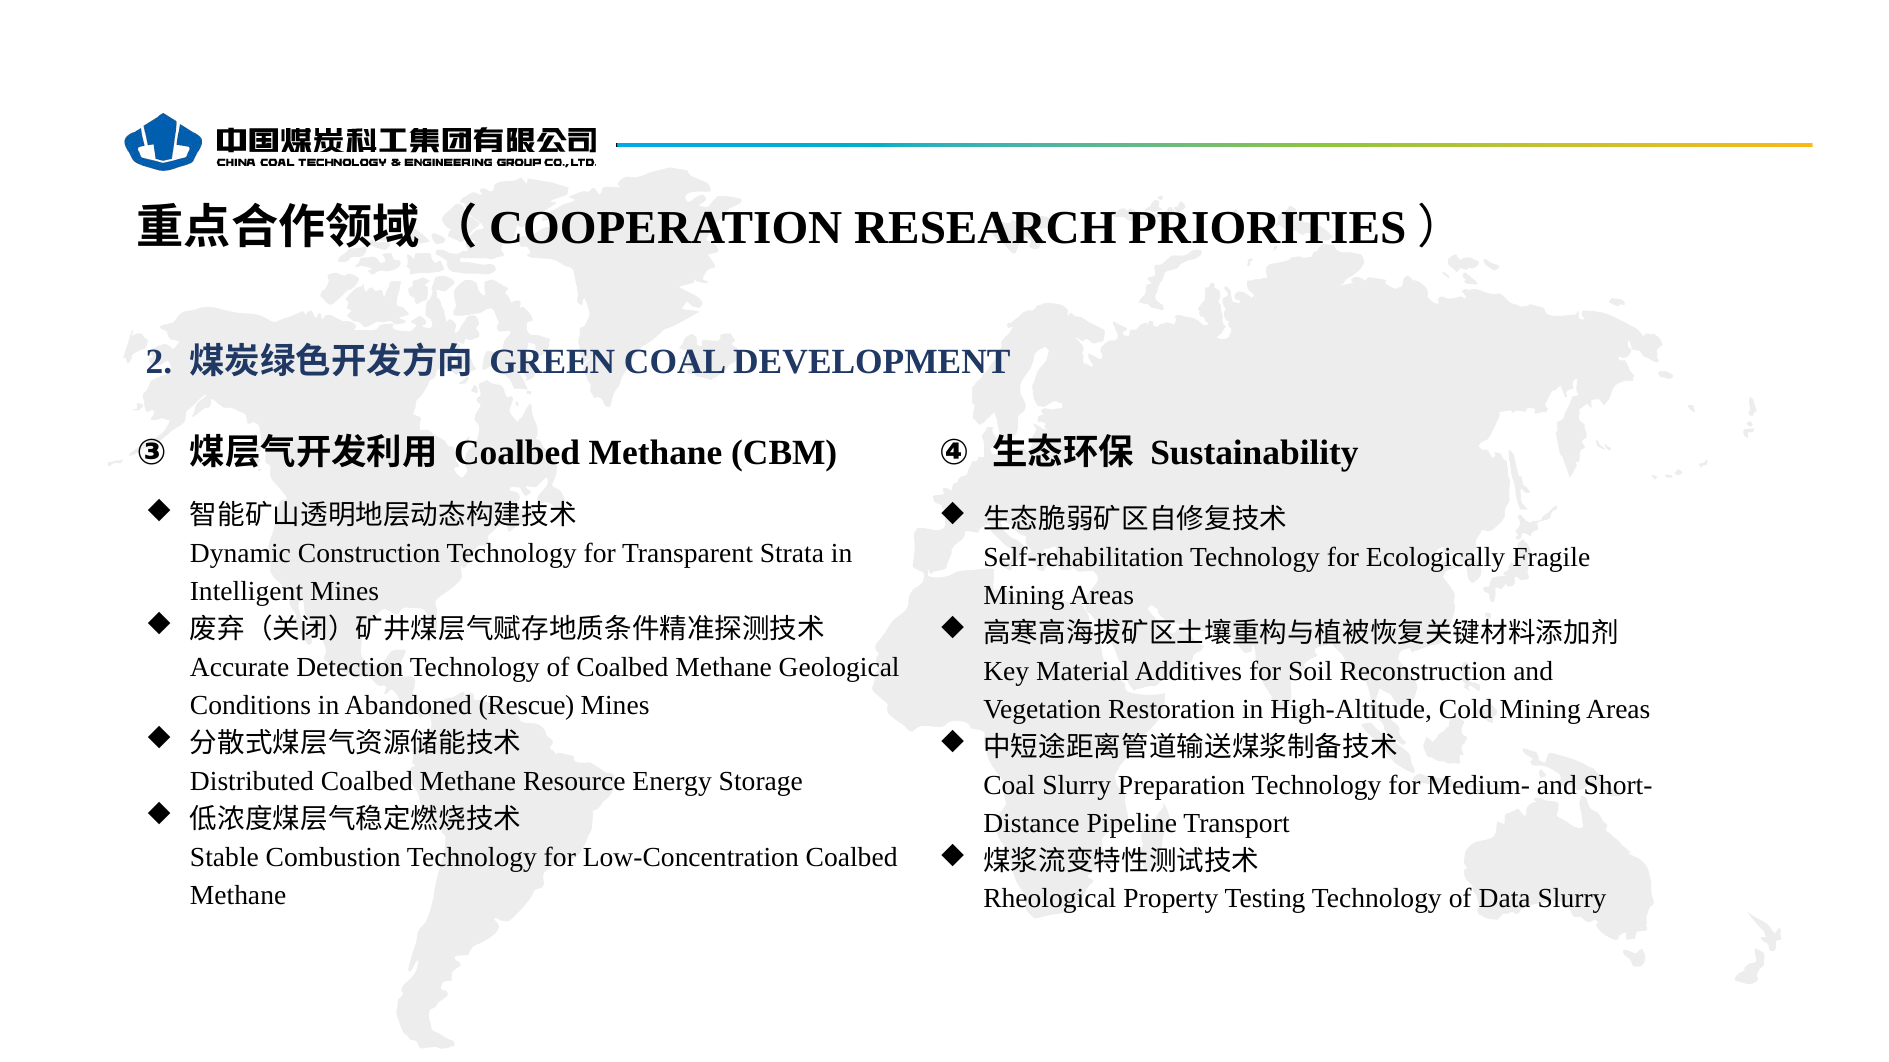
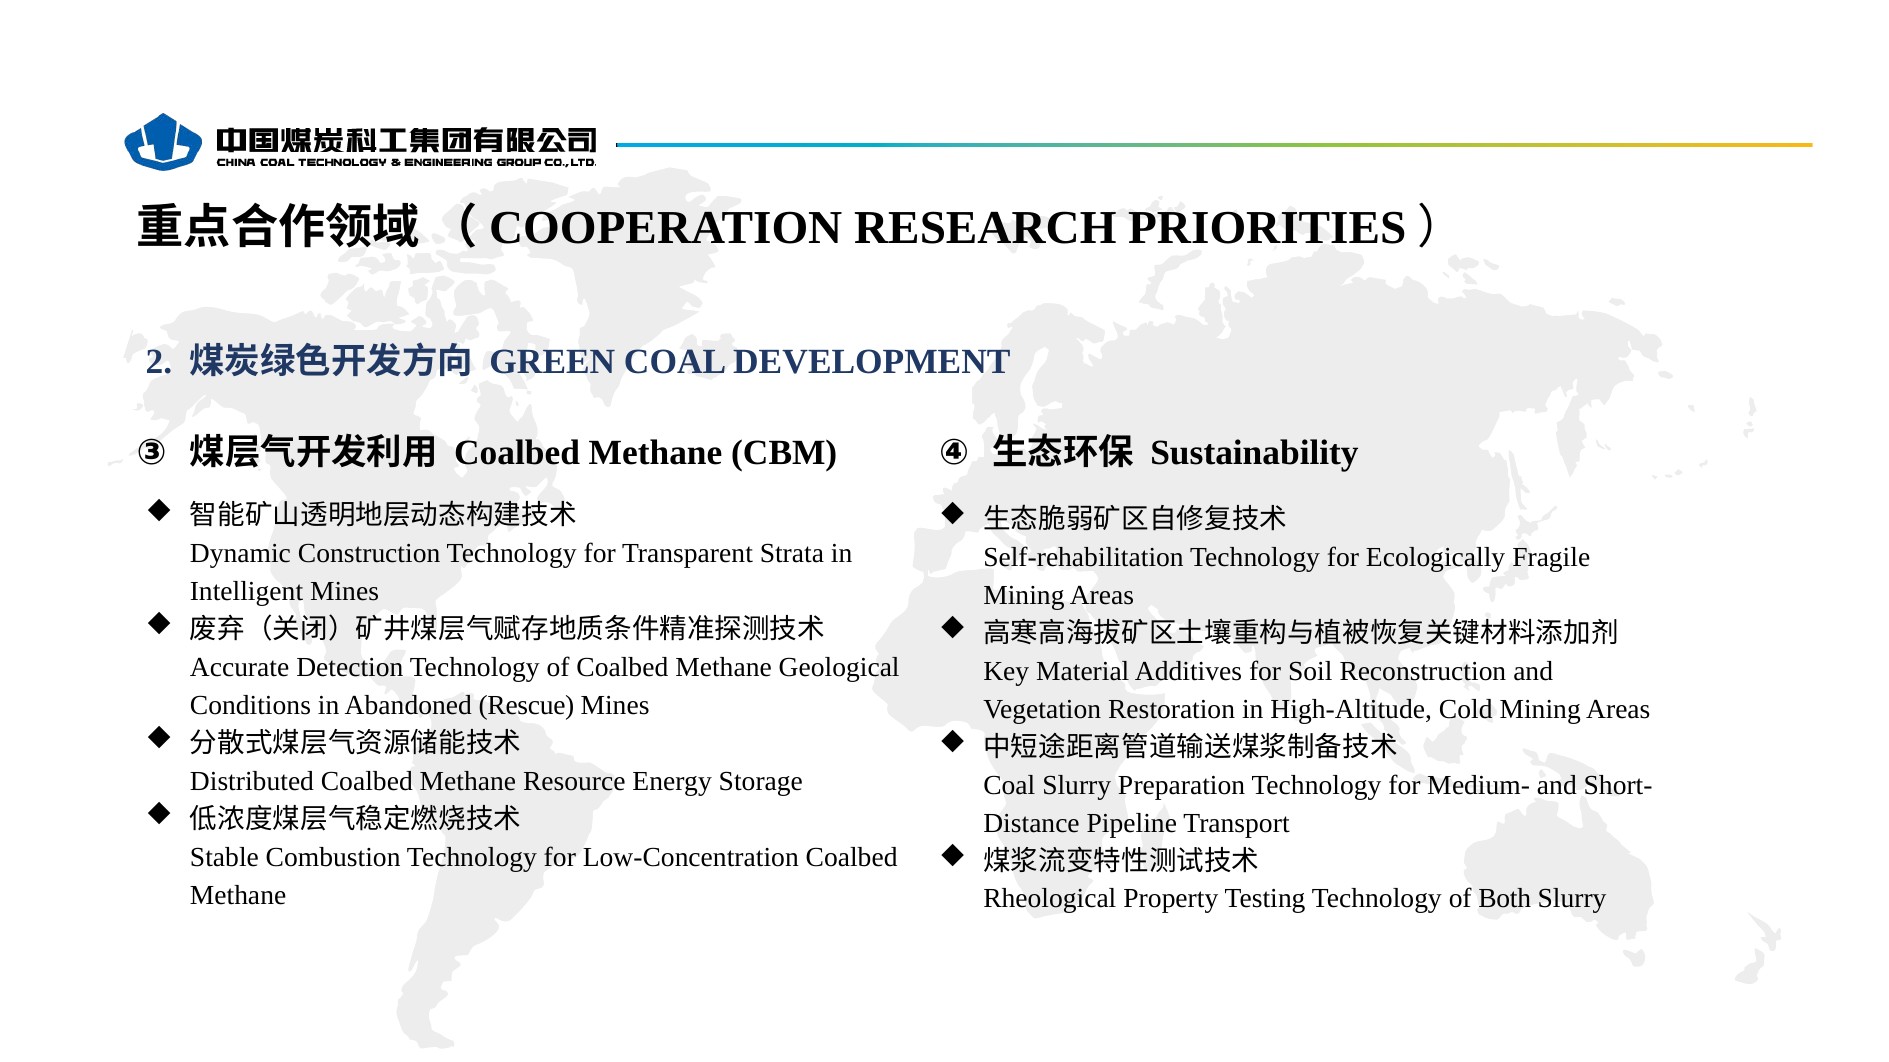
Data: Data -> Both
